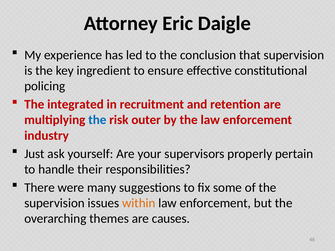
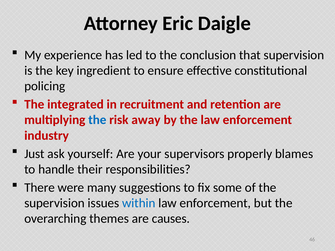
outer: outer -> away
pertain: pertain -> blames
within colour: orange -> blue
